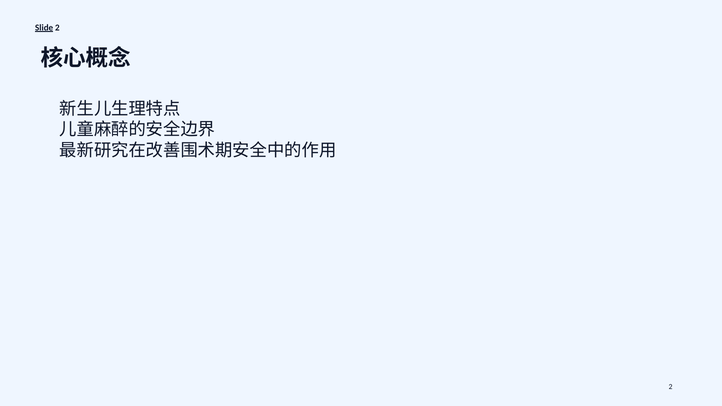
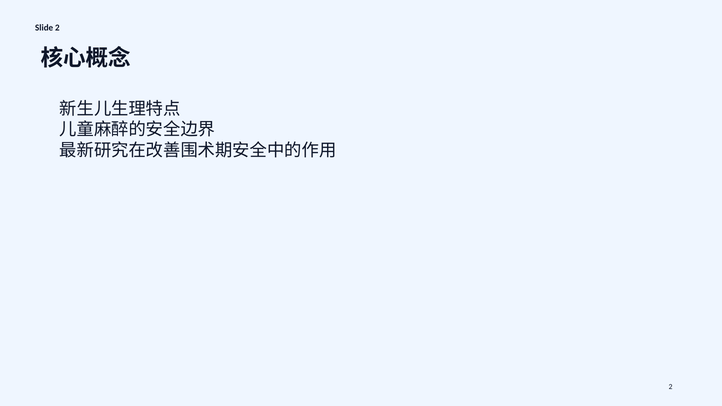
Slide underline: present -> none
